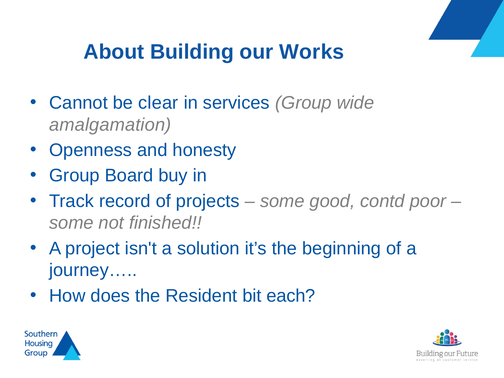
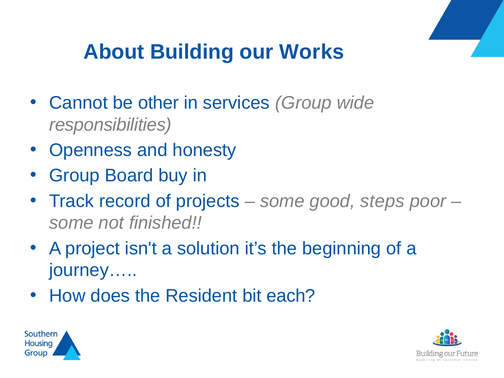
clear: clear -> other
amalgamation: amalgamation -> responsibilities
contd: contd -> steps
